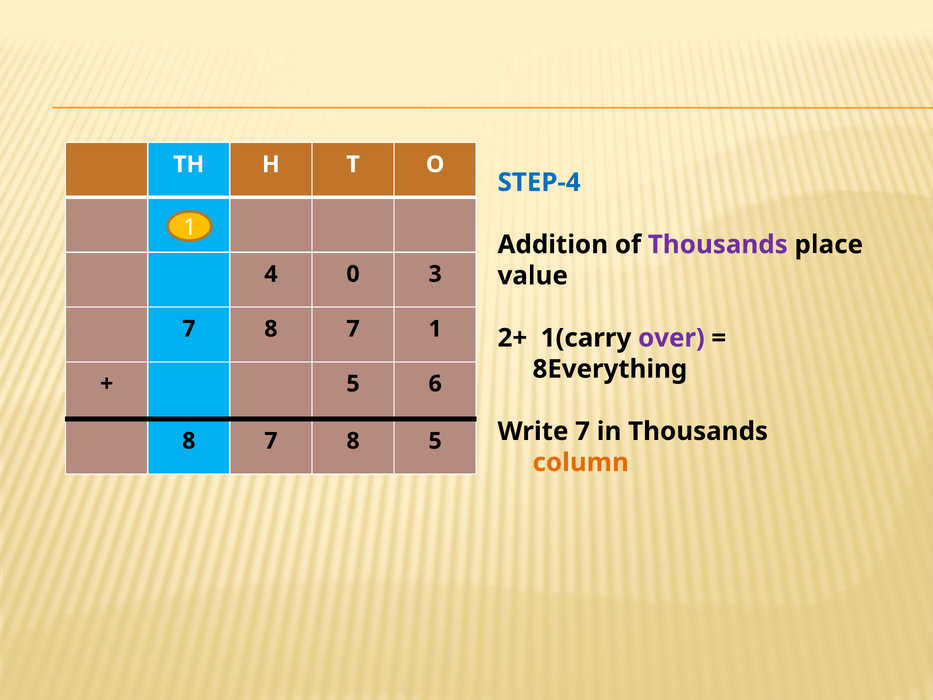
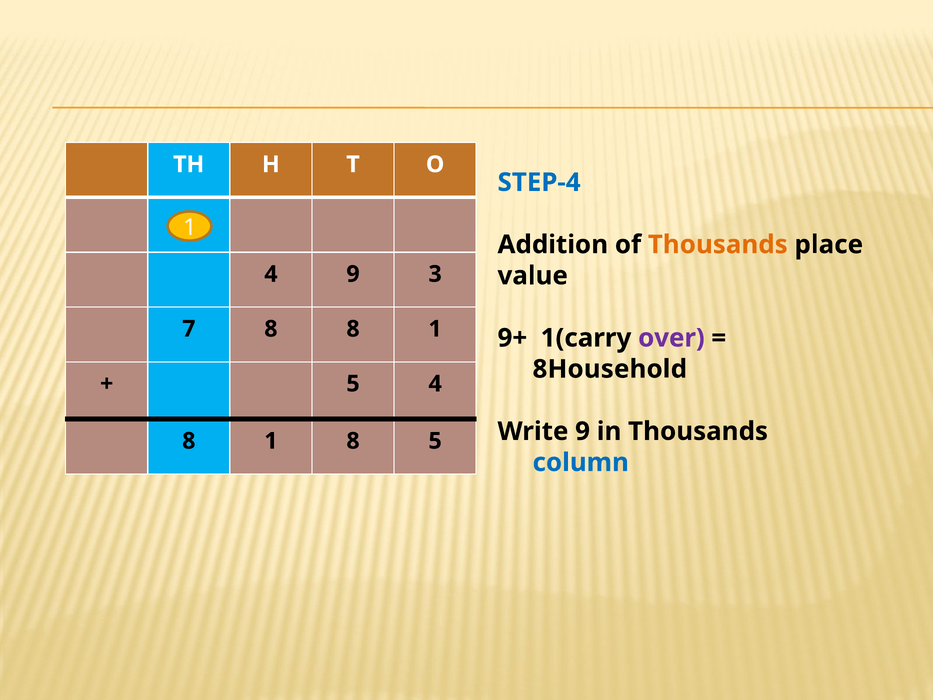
Thousands at (718, 245) colour: purple -> orange
4 0: 0 -> 9
7 8 7: 7 -> 8
2+: 2+ -> 9+
8Everything: 8Everything -> 8Household
5 6: 6 -> 4
Write 7: 7 -> 9
7 at (271, 441): 7 -> 1
column colour: orange -> blue
